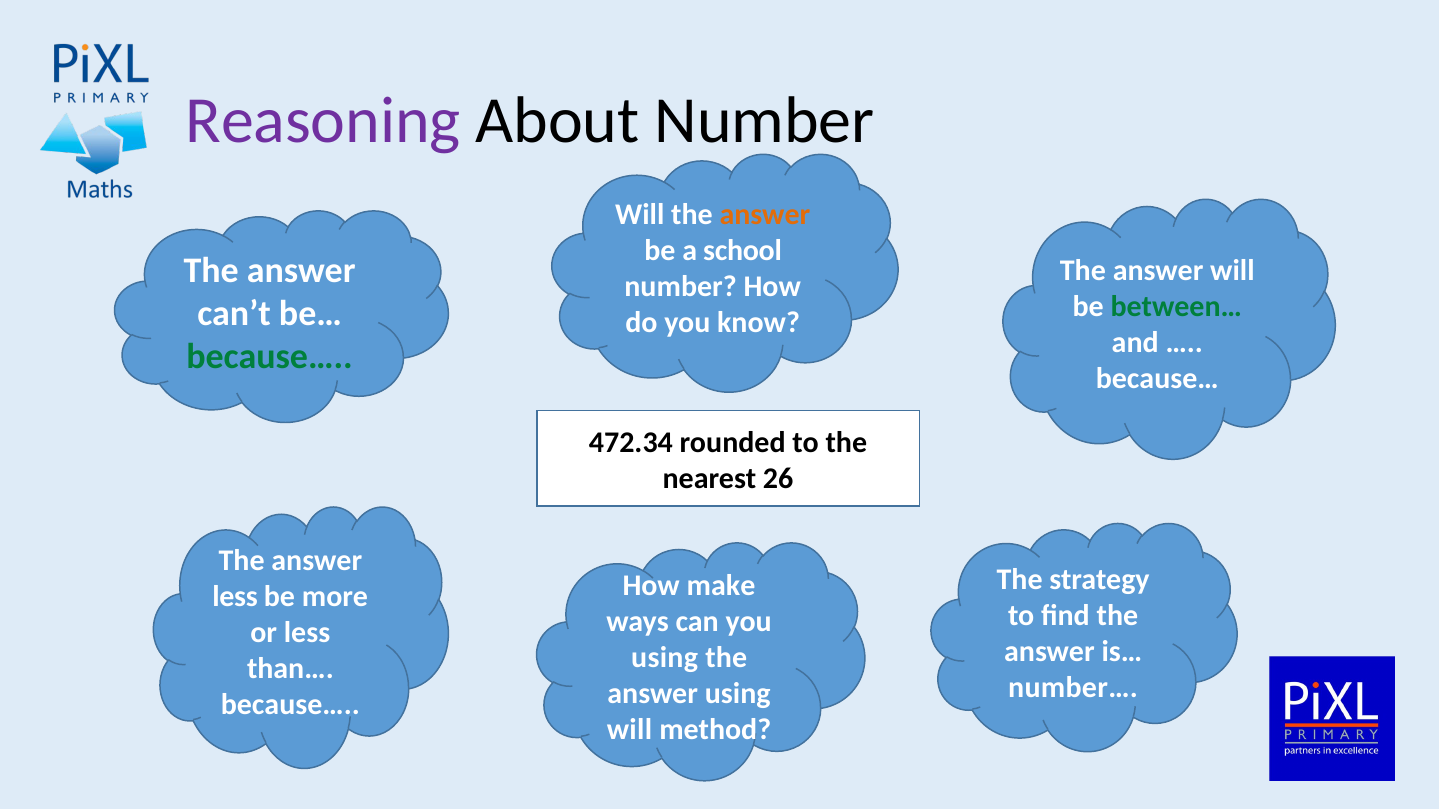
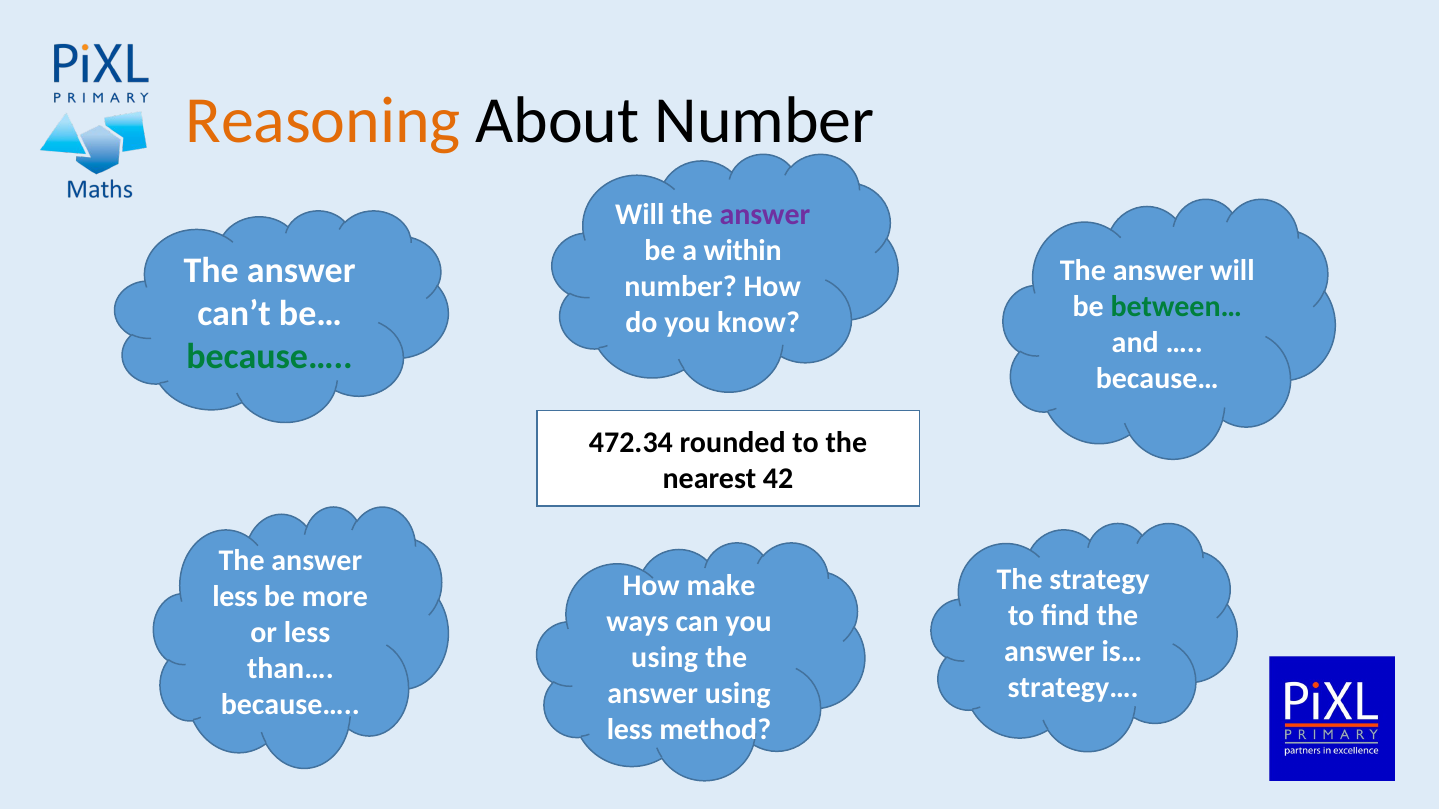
Reasoning colour: purple -> orange
answer at (765, 215) colour: orange -> purple
school: school -> within
26: 26 -> 42
number…: number… -> strategy…
will at (629, 730): will -> less
